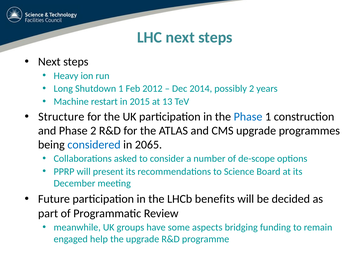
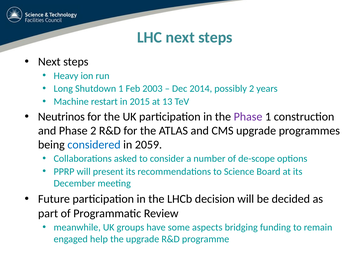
2012: 2012 -> 2003
Structure: Structure -> Neutrinos
Phase at (248, 117) colour: blue -> purple
2065: 2065 -> 2059
benefits: benefits -> decision
